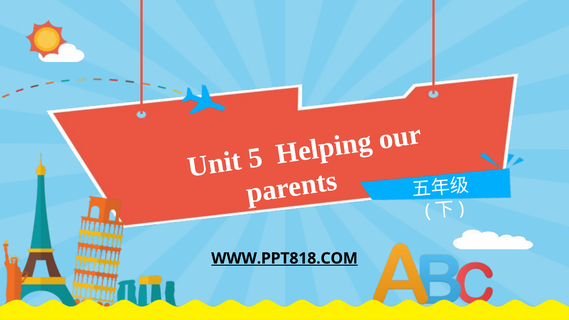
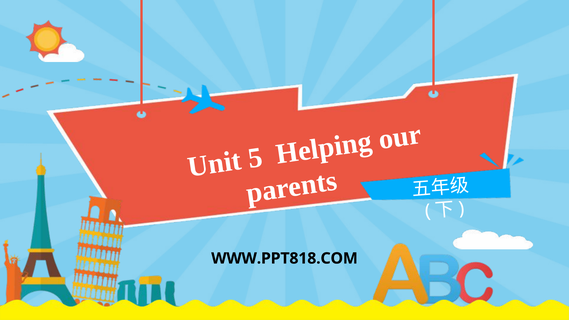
WWW.PPT818.COM underline: present -> none
